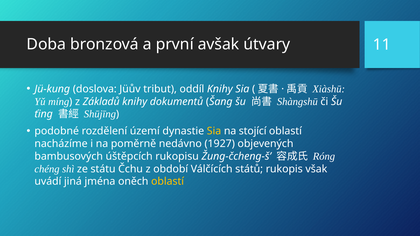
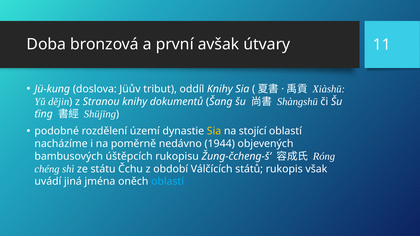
míng: míng -> dějin
Základů: Základů -> Stranou
1927: 1927 -> 1944
oblastí at (168, 182) colour: yellow -> light blue
